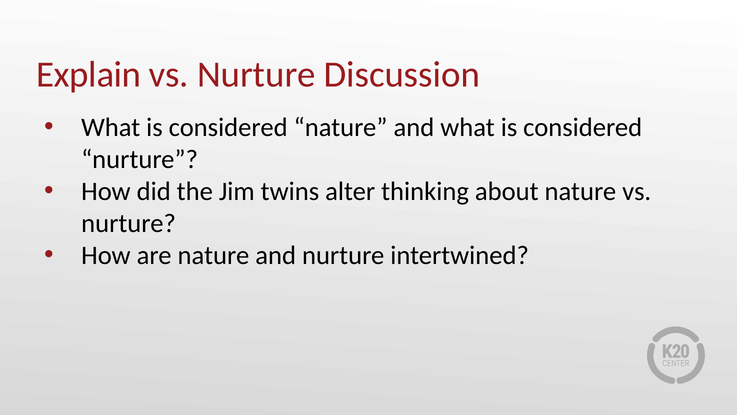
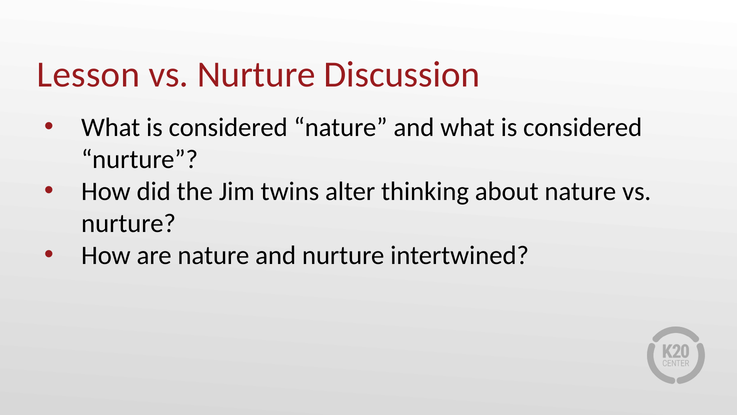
Explain: Explain -> Lesson
